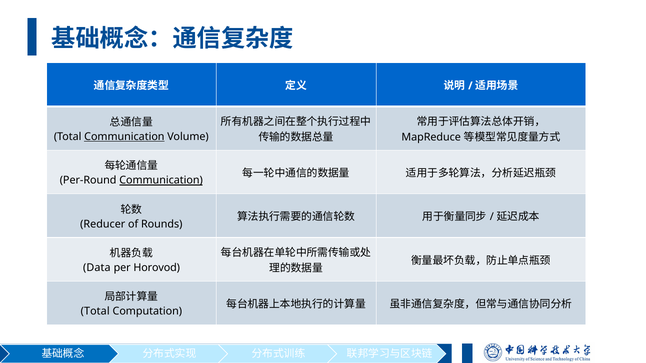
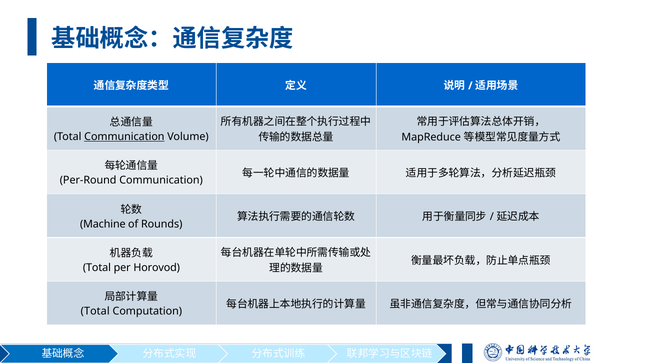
Communication at (161, 181) underline: present -> none
Reducer: Reducer -> Machine
Data at (97, 268): Data -> Total
